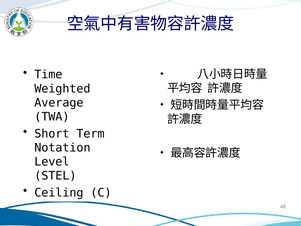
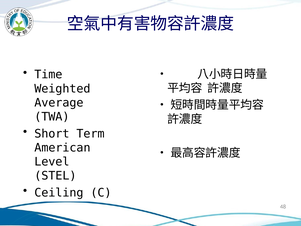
Notation: Notation -> American
